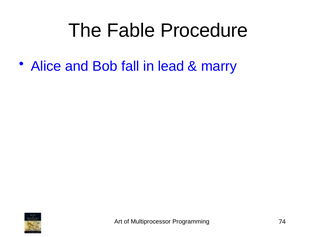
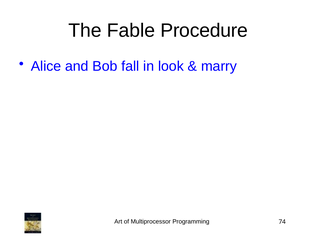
lead: lead -> look
